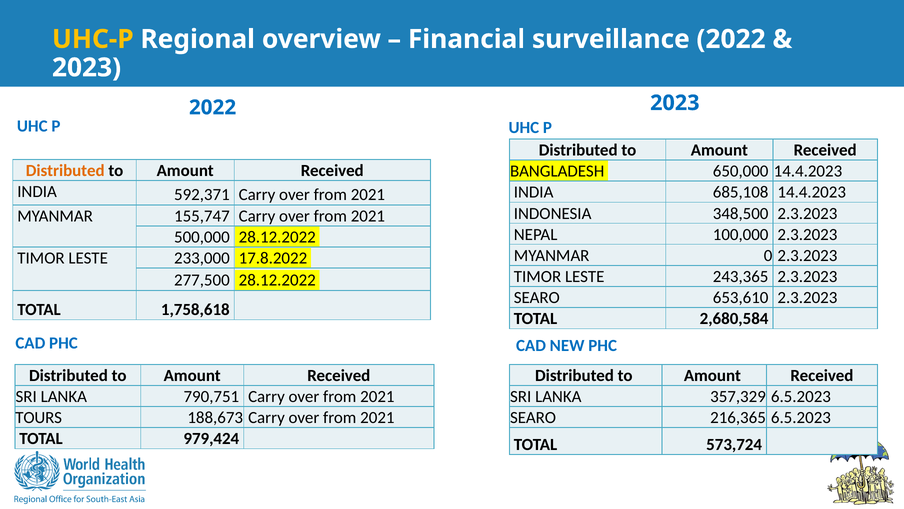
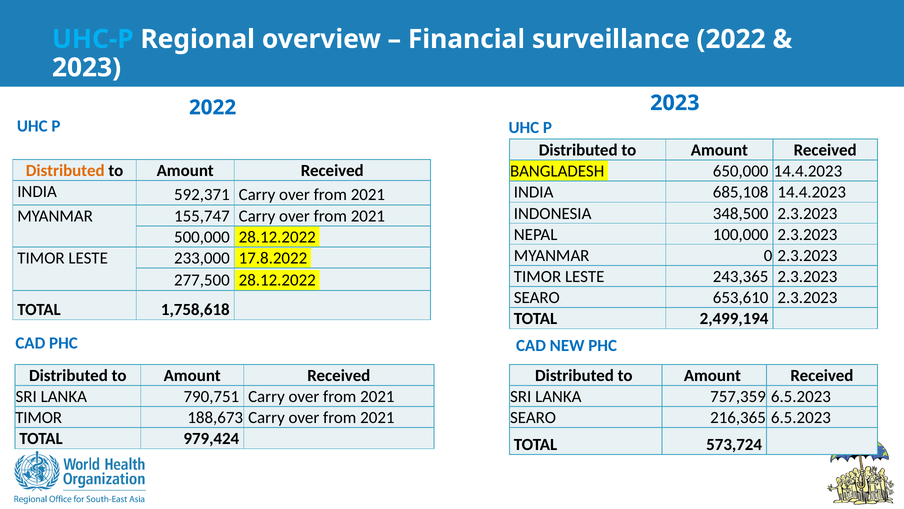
UHC-P colour: yellow -> light blue
2,680,584: 2,680,584 -> 2,499,194
357,329: 357,329 -> 757,359
TOURS at (39, 417): TOURS -> TIMOR
